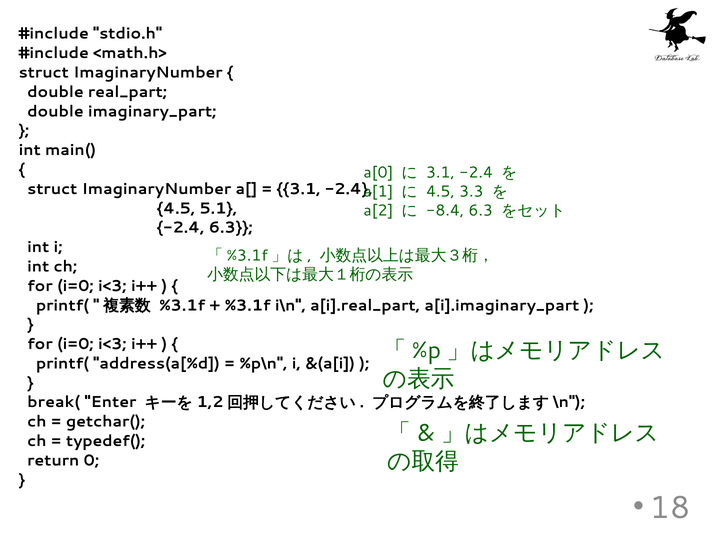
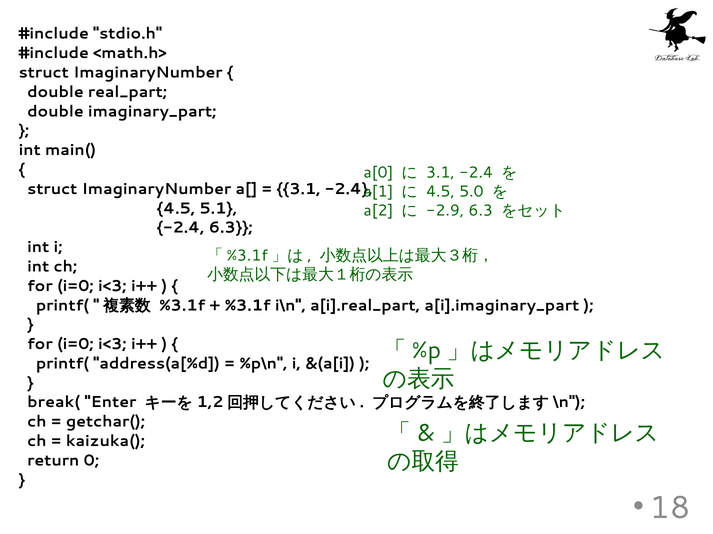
3.3: 3.3 -> 5.0
-8.4: -8.4 -> -2.9
typedef(: typedef( -> kaizuka(
